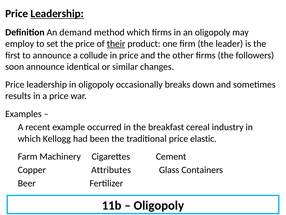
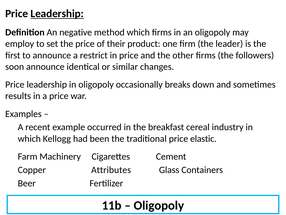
demand: demand -> negative
their underline: present -> none
collude: collude -> restrict
